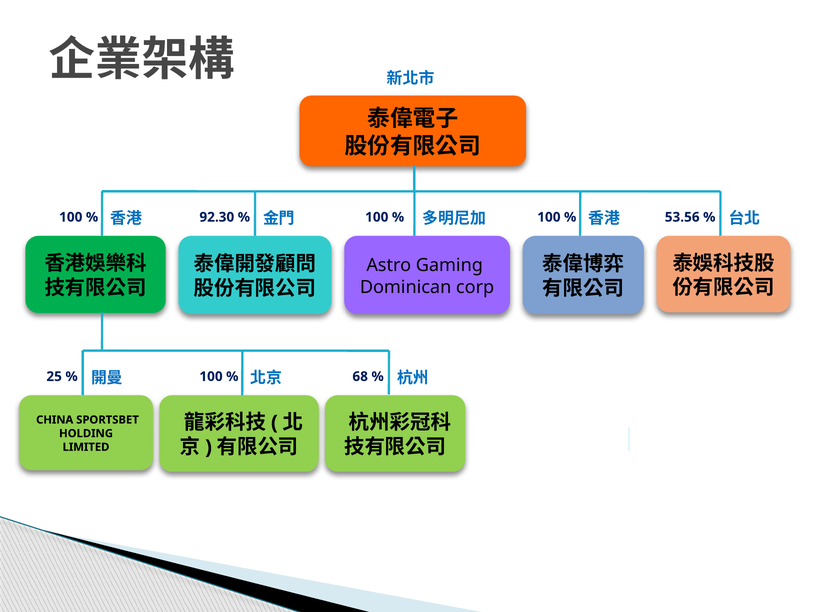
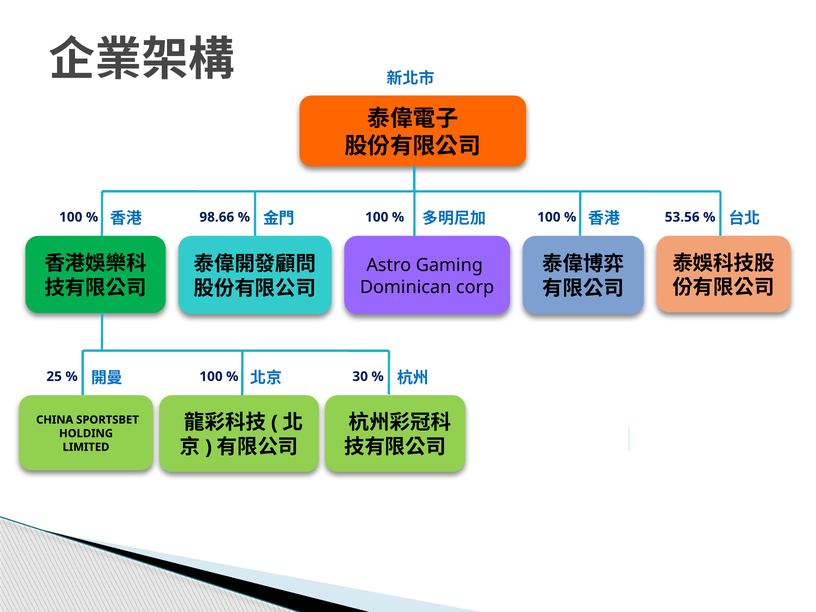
92.30: 92.30 -> 98.66
68: 68 -> 30
